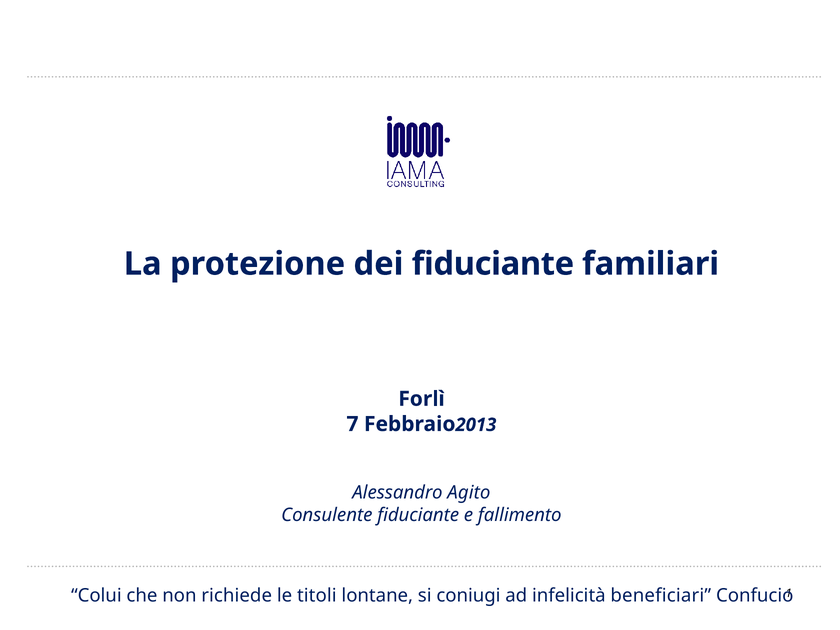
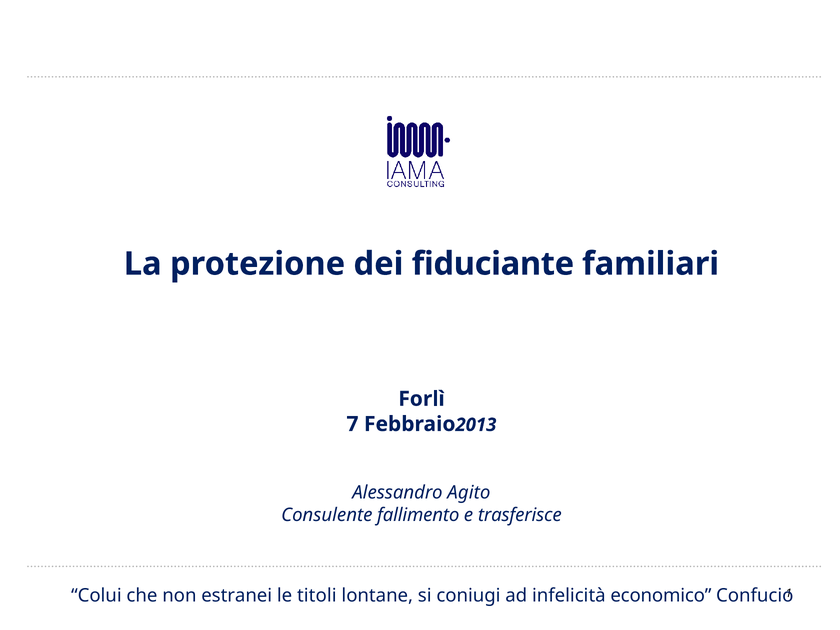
Consulente fiduciante: fiduciante -> fallimento
fallimento: fallimento -> trasferisce
richiede: richiede -> estranei
beneficiari: beneficiari -> economico
